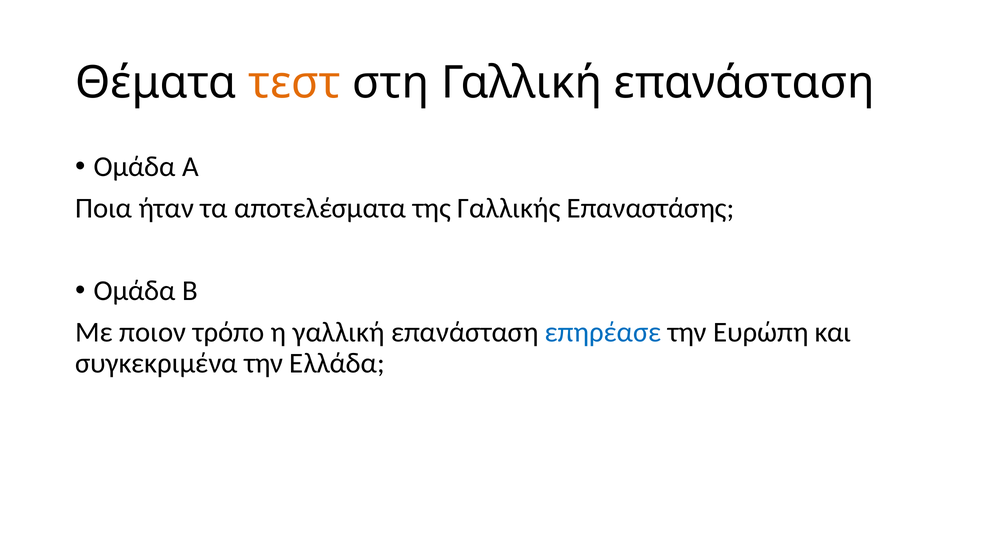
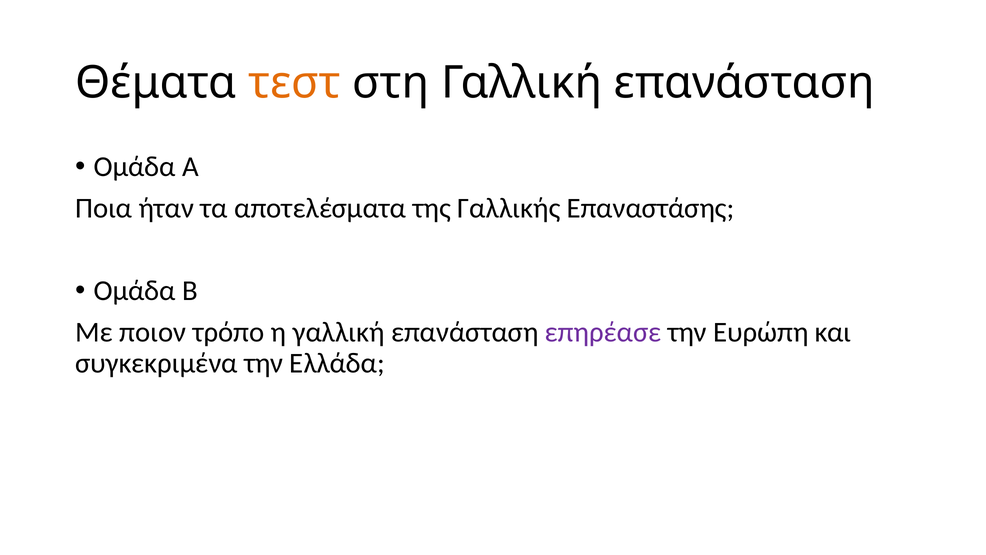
επηρέασε colour: blue -> purple
